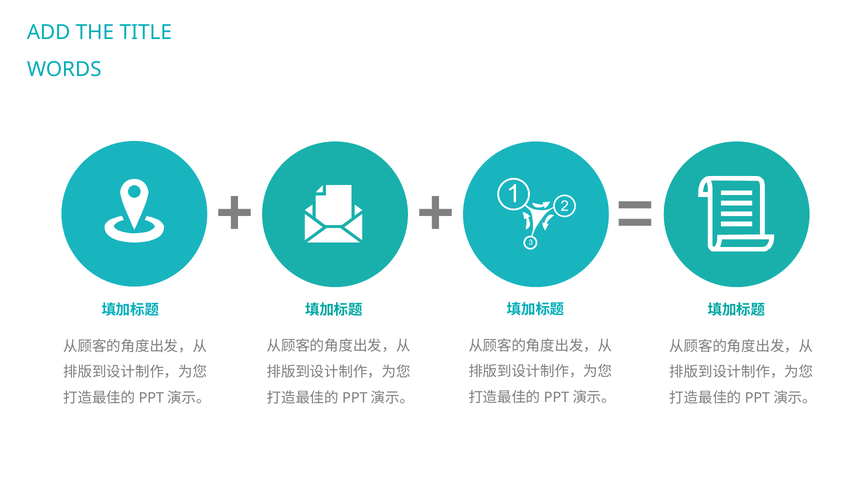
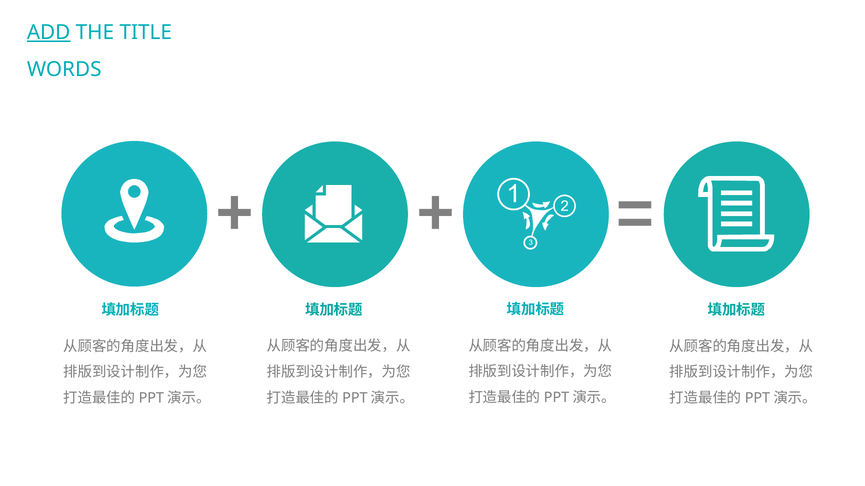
ADD underline: none -> present
